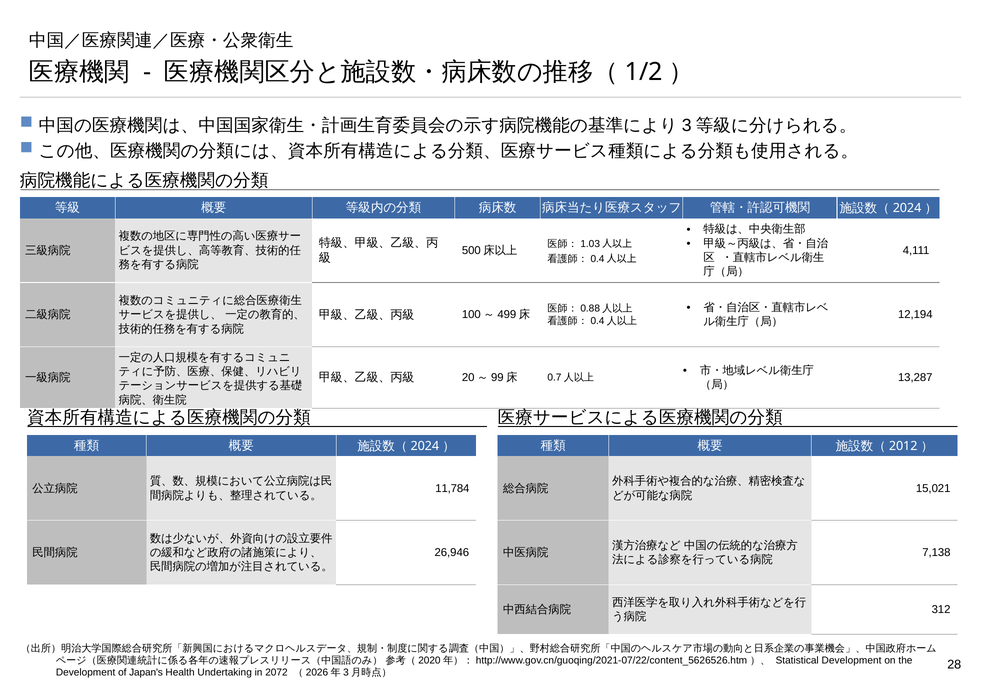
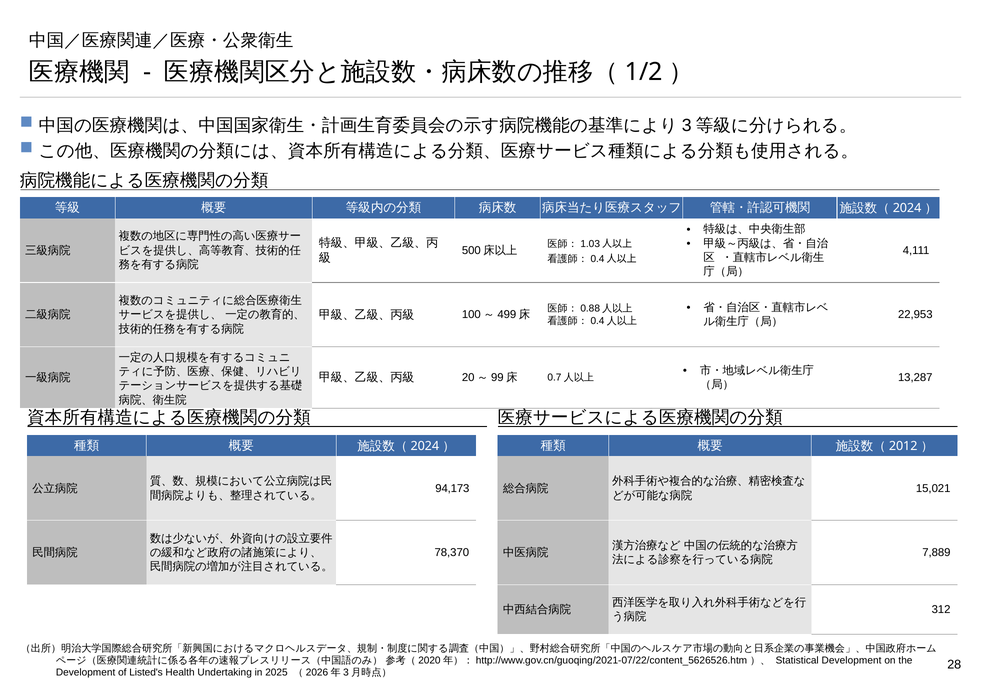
12,194: 12,194 -> 22,953
11,784: 11,784 -> 94,173
26,946: 26,946 -> 78,370
7,138: 7,138 -> 7,889
Japan's: Japan's -> Listed's
2072: 2072 -> 2025
